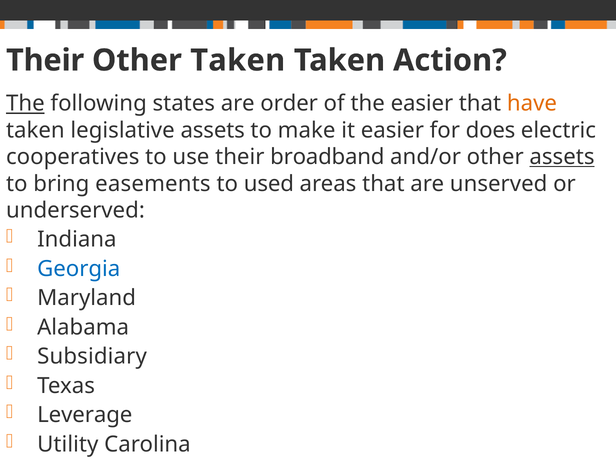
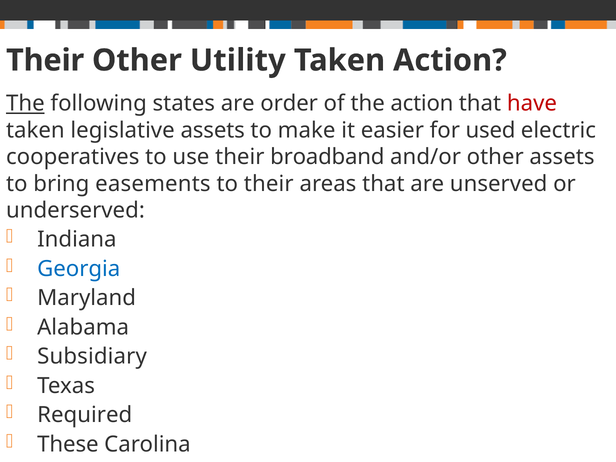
Other Taken: Taken -> Utility
the easier: easier -> action
have colour: orange -> red
does: does -> used
assets at (562, 157) underline: present -> none
to used: used -> their
Leverage: Leverage -> Required
Utility: Utility -> These
